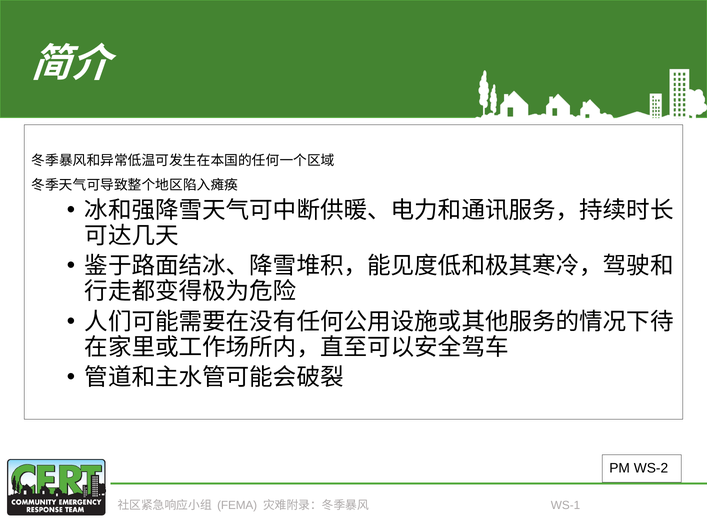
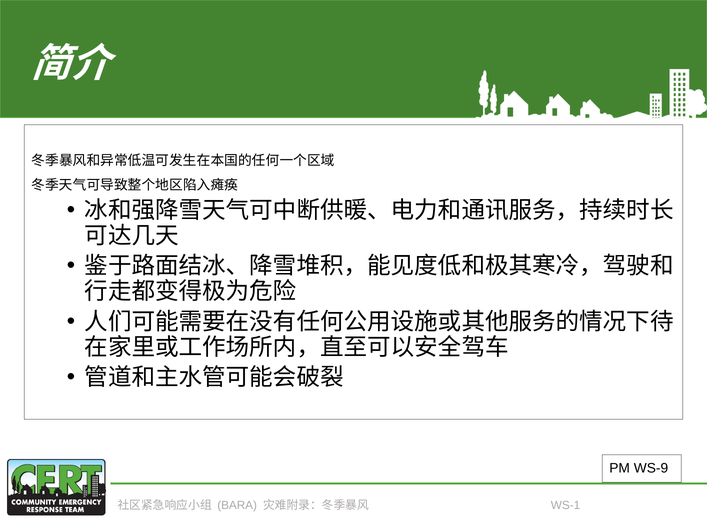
WS-2: WS-2 -> WS-9
FEMA: FEMA -> BARA
